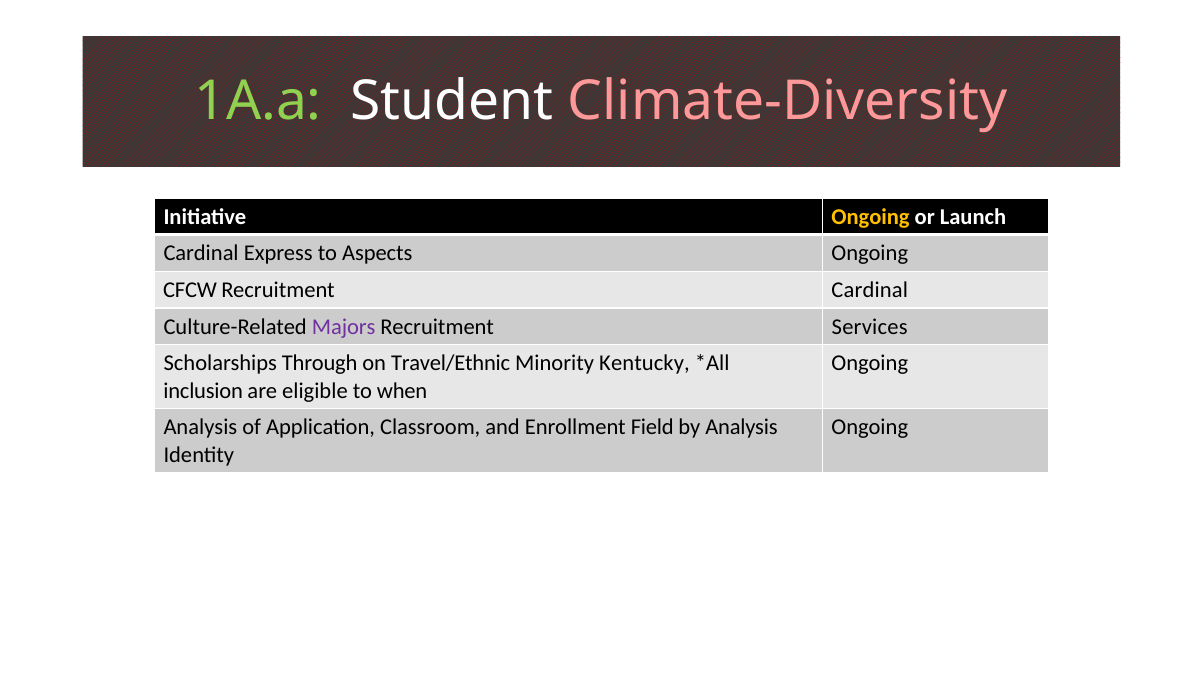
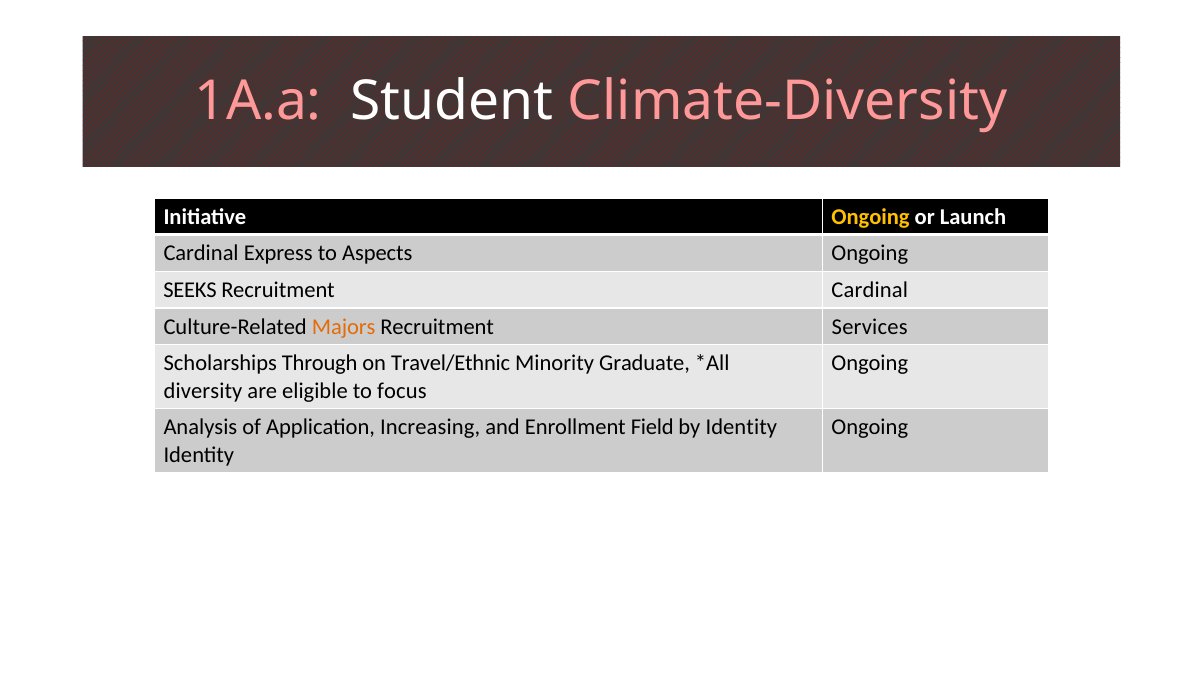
1A.a colour: light green -> pink
CFCW: CFCW -> SEEKS
Majors colour: purple -> orange
Kentucky: Kentucky -> Graduate
inclusion: inclusion -> diversity
when: when -> focus
Classroom: Classroom -> Increasing
by Analysis: Analysis -> Identity
